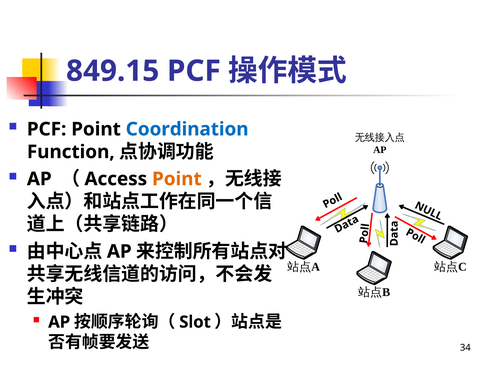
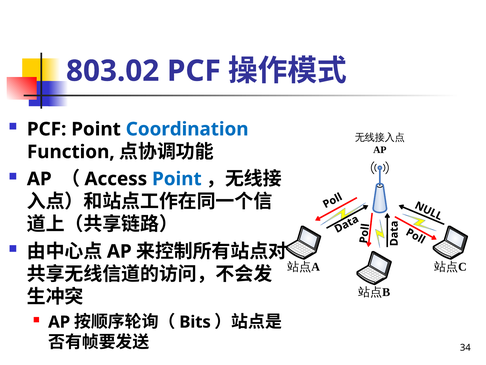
849.15: 849.15 -> 803.02
Point at (177, 179) colour: orange -> blue
Slot: Slot -> Bits
